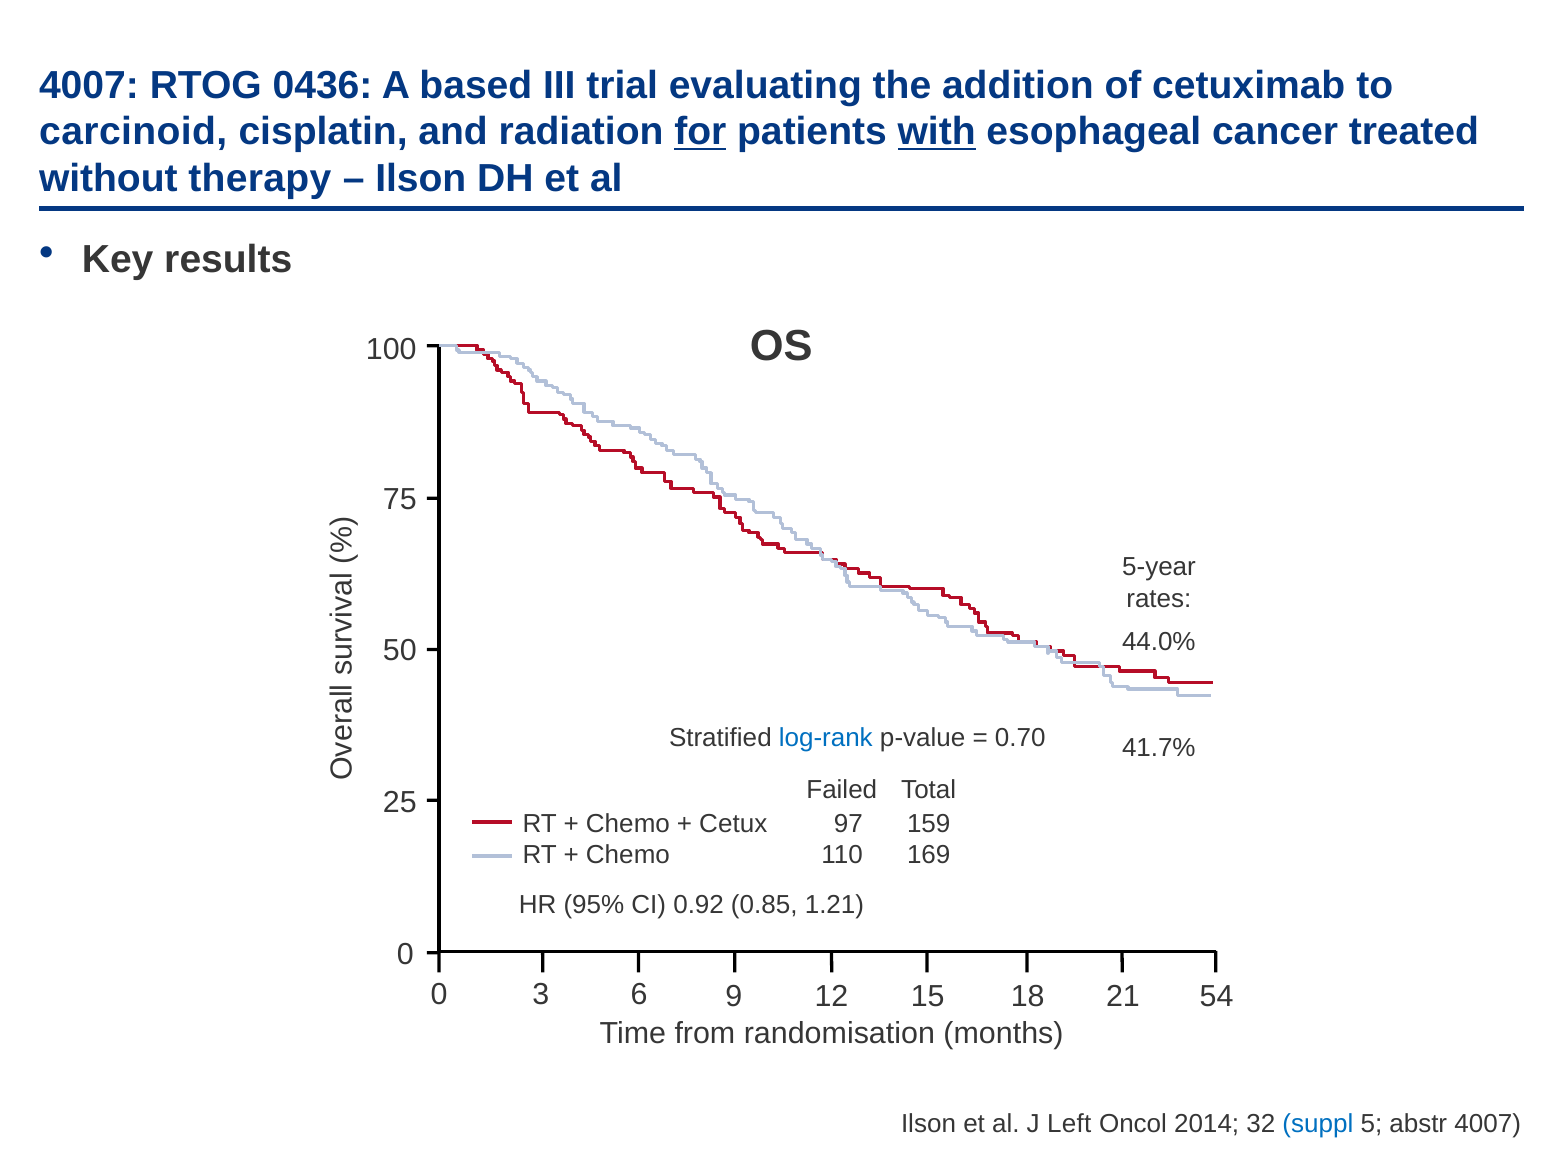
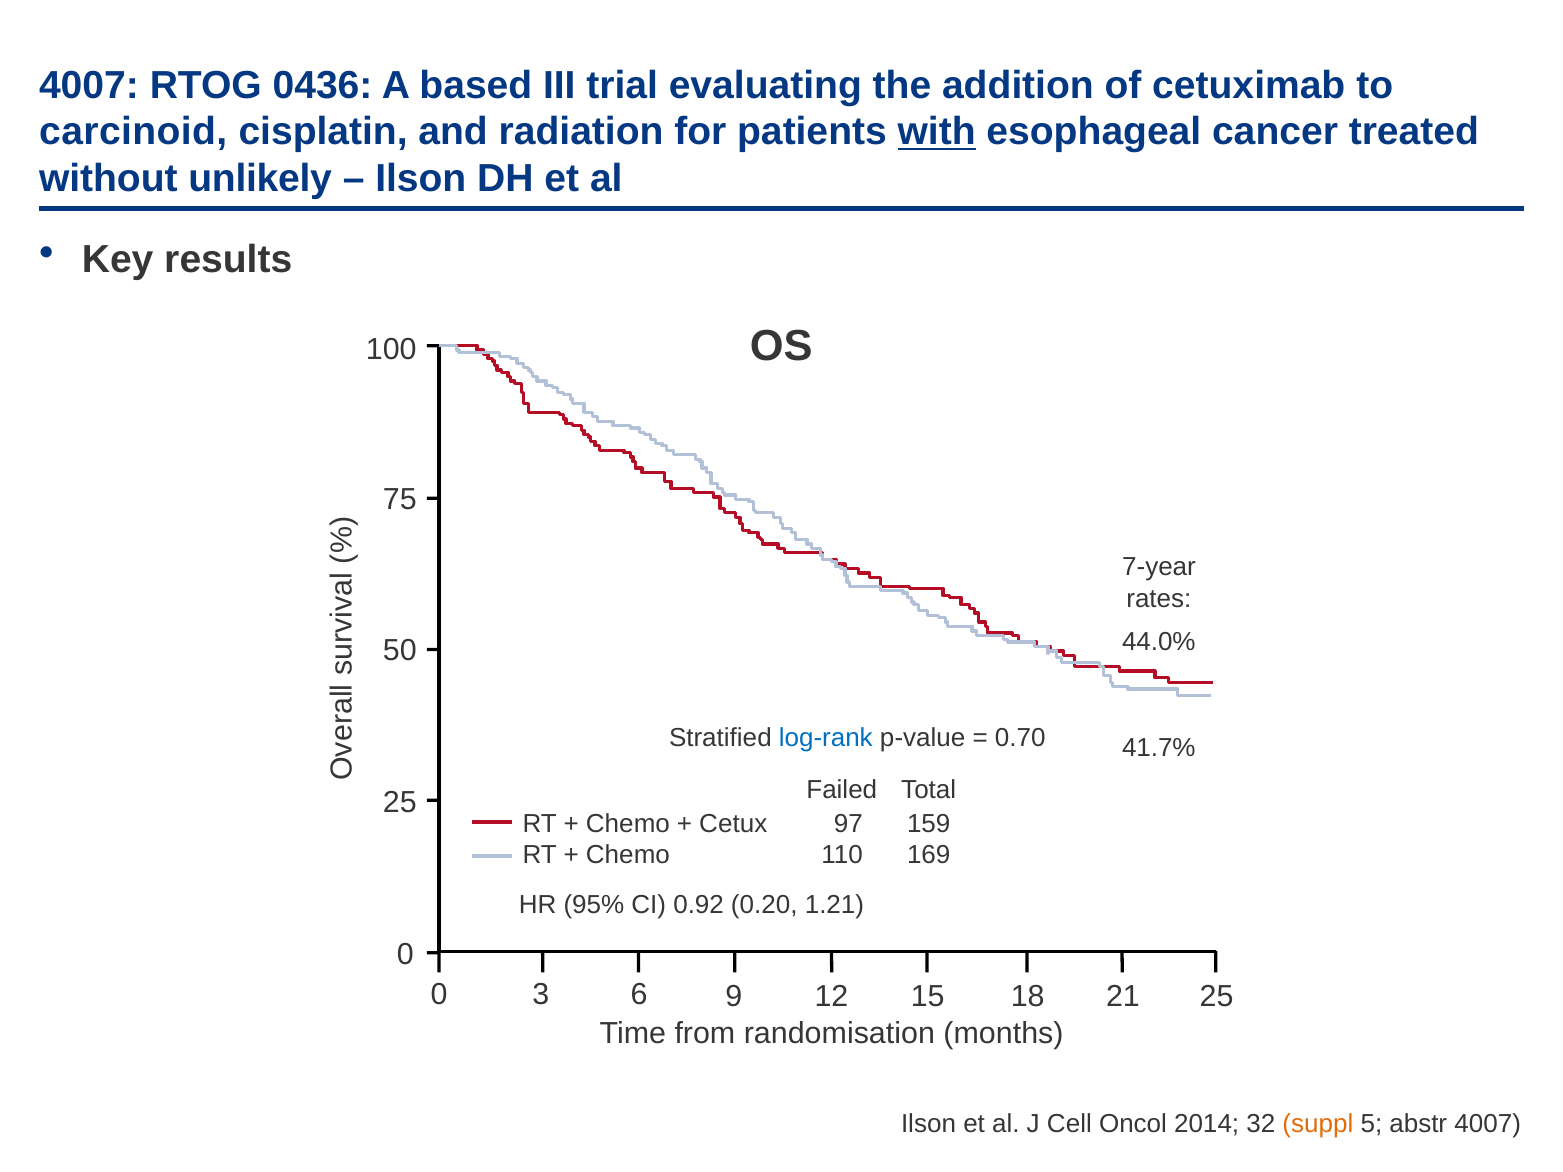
for underline: present -> none
therapy: therapy -> unlikely
5-year: 5-year -> 7-year
0.85: 0.85 -> 0.20
21 54: 54 -> 25
Left: Left -> Cell
suppl colour: blue -> orange
